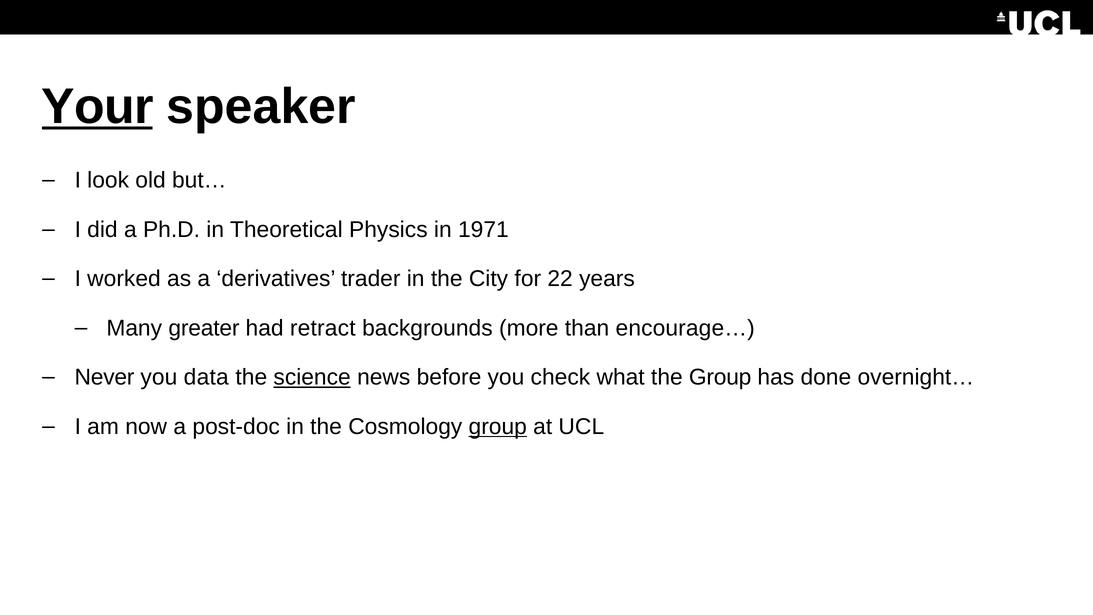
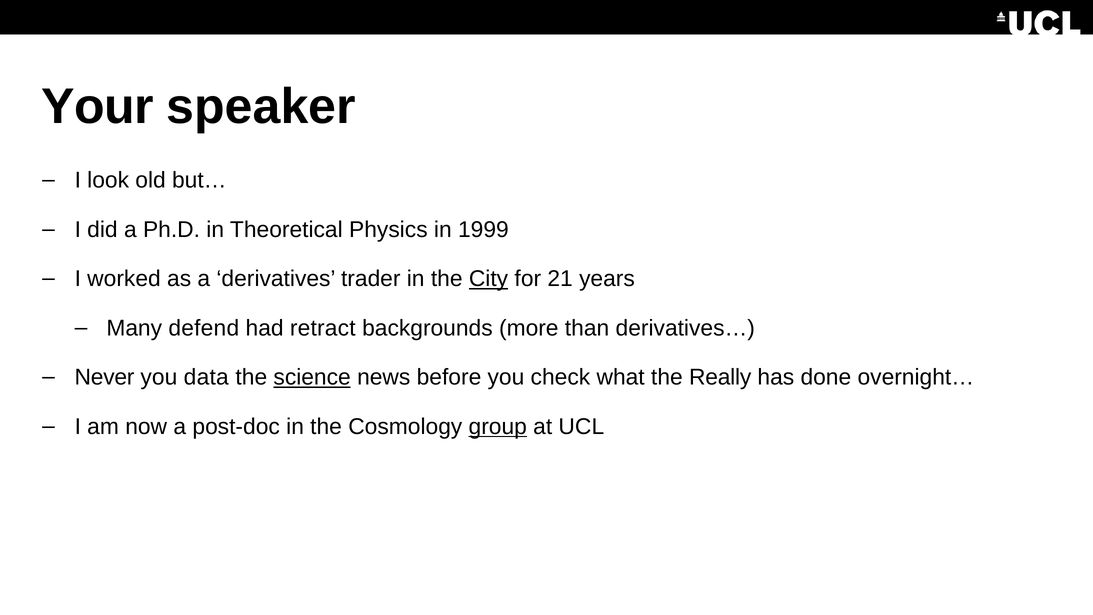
Your underline: present -> none
1971: 1971 -> 1999
City underline: none -> present
22: 22 -> 21
greater: greater -> defend
encourage…: encourage… -> derivatives…
the Group: Group -> Really
